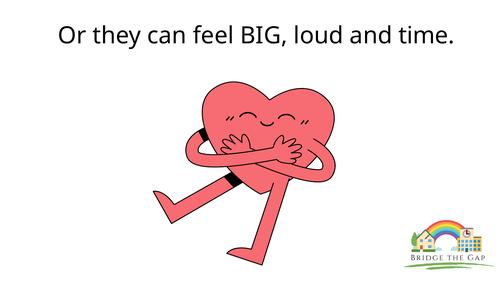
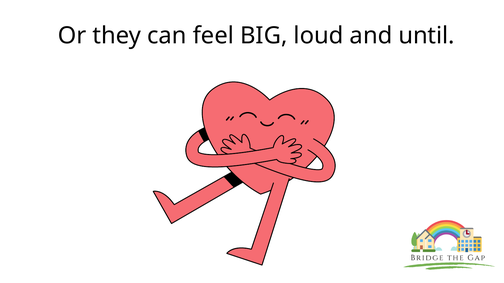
time: time -> until
